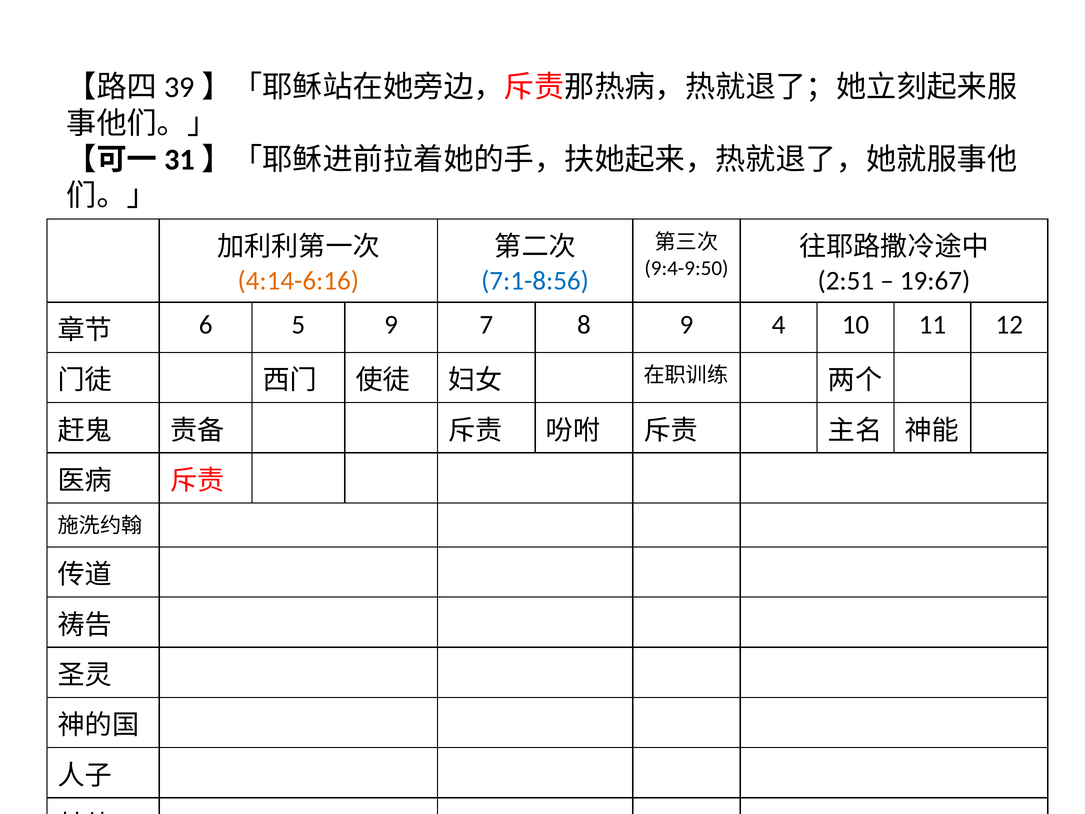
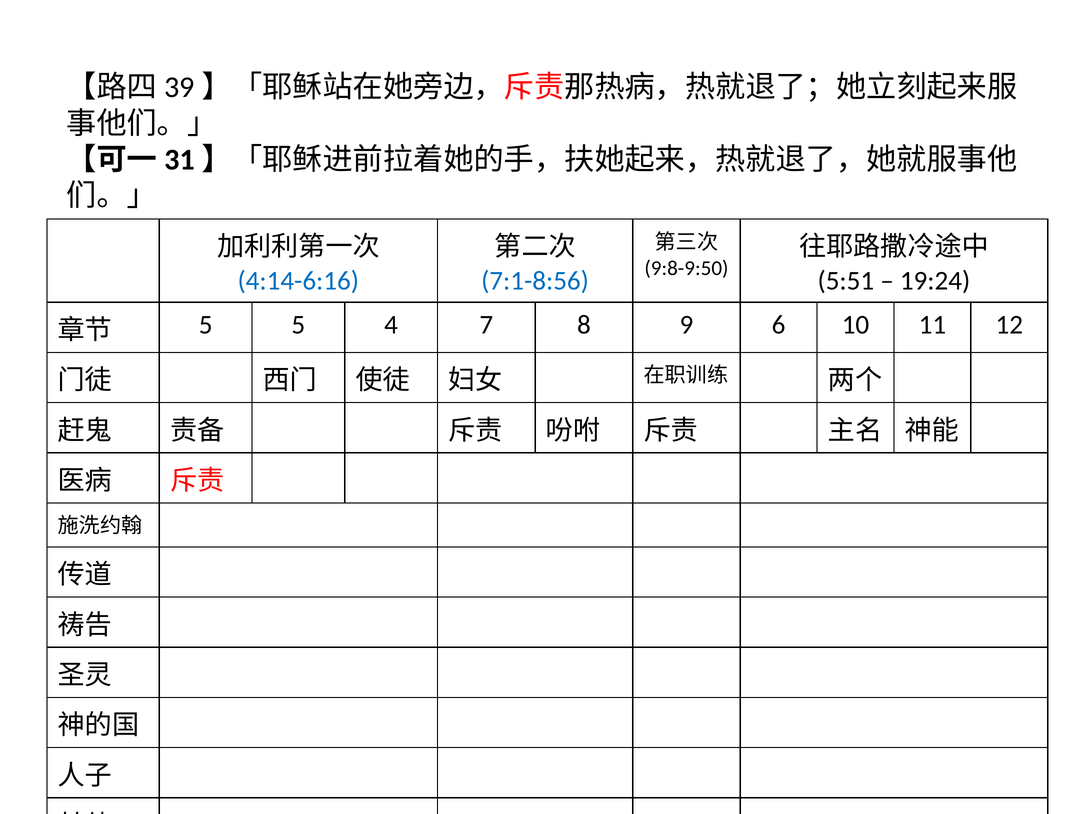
9:4-9:50: 9:4-9:50 -> 9:8-9:50
4:14-6:16 colour: orange -> blue
2:51: 2:51 -> 5:51
19:67: 19:67 -> 19:24
6 at (206, 324): 6 -> 5
5 9: 9 -> 4
4: 4 -> 6
